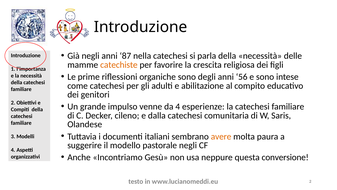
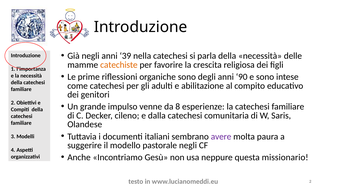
87: 87 -> 39
56: 56 -> 90
da 4: 4 -> 8
avere colour: orange -> purple
conversione: conversione -> missionario
